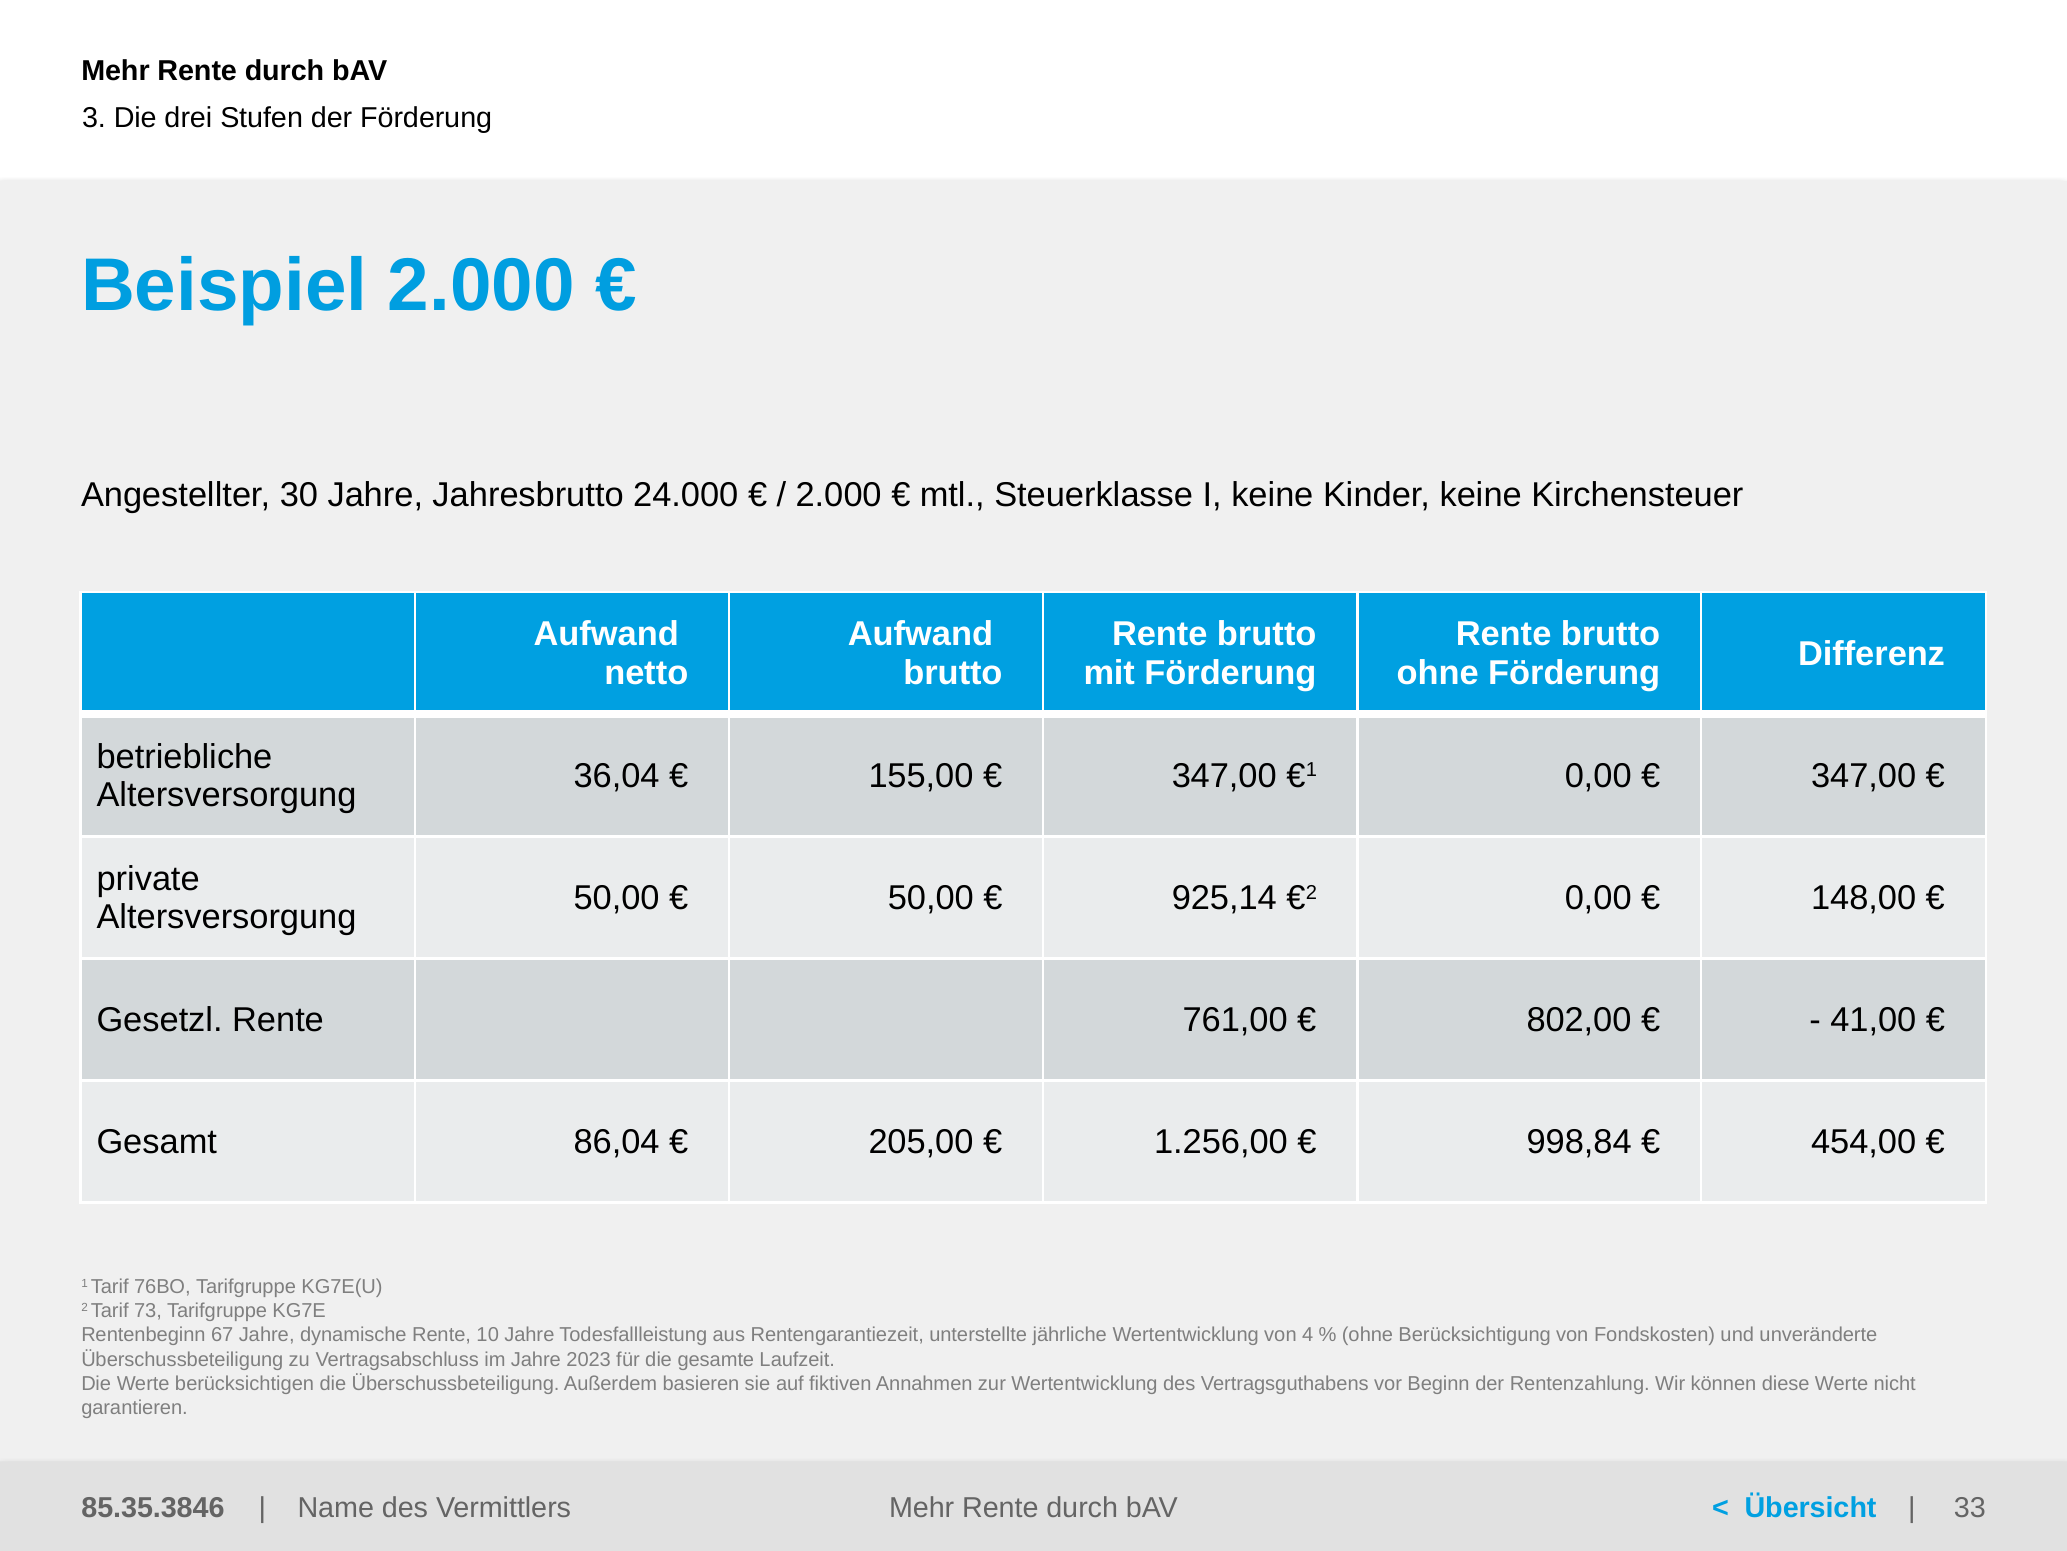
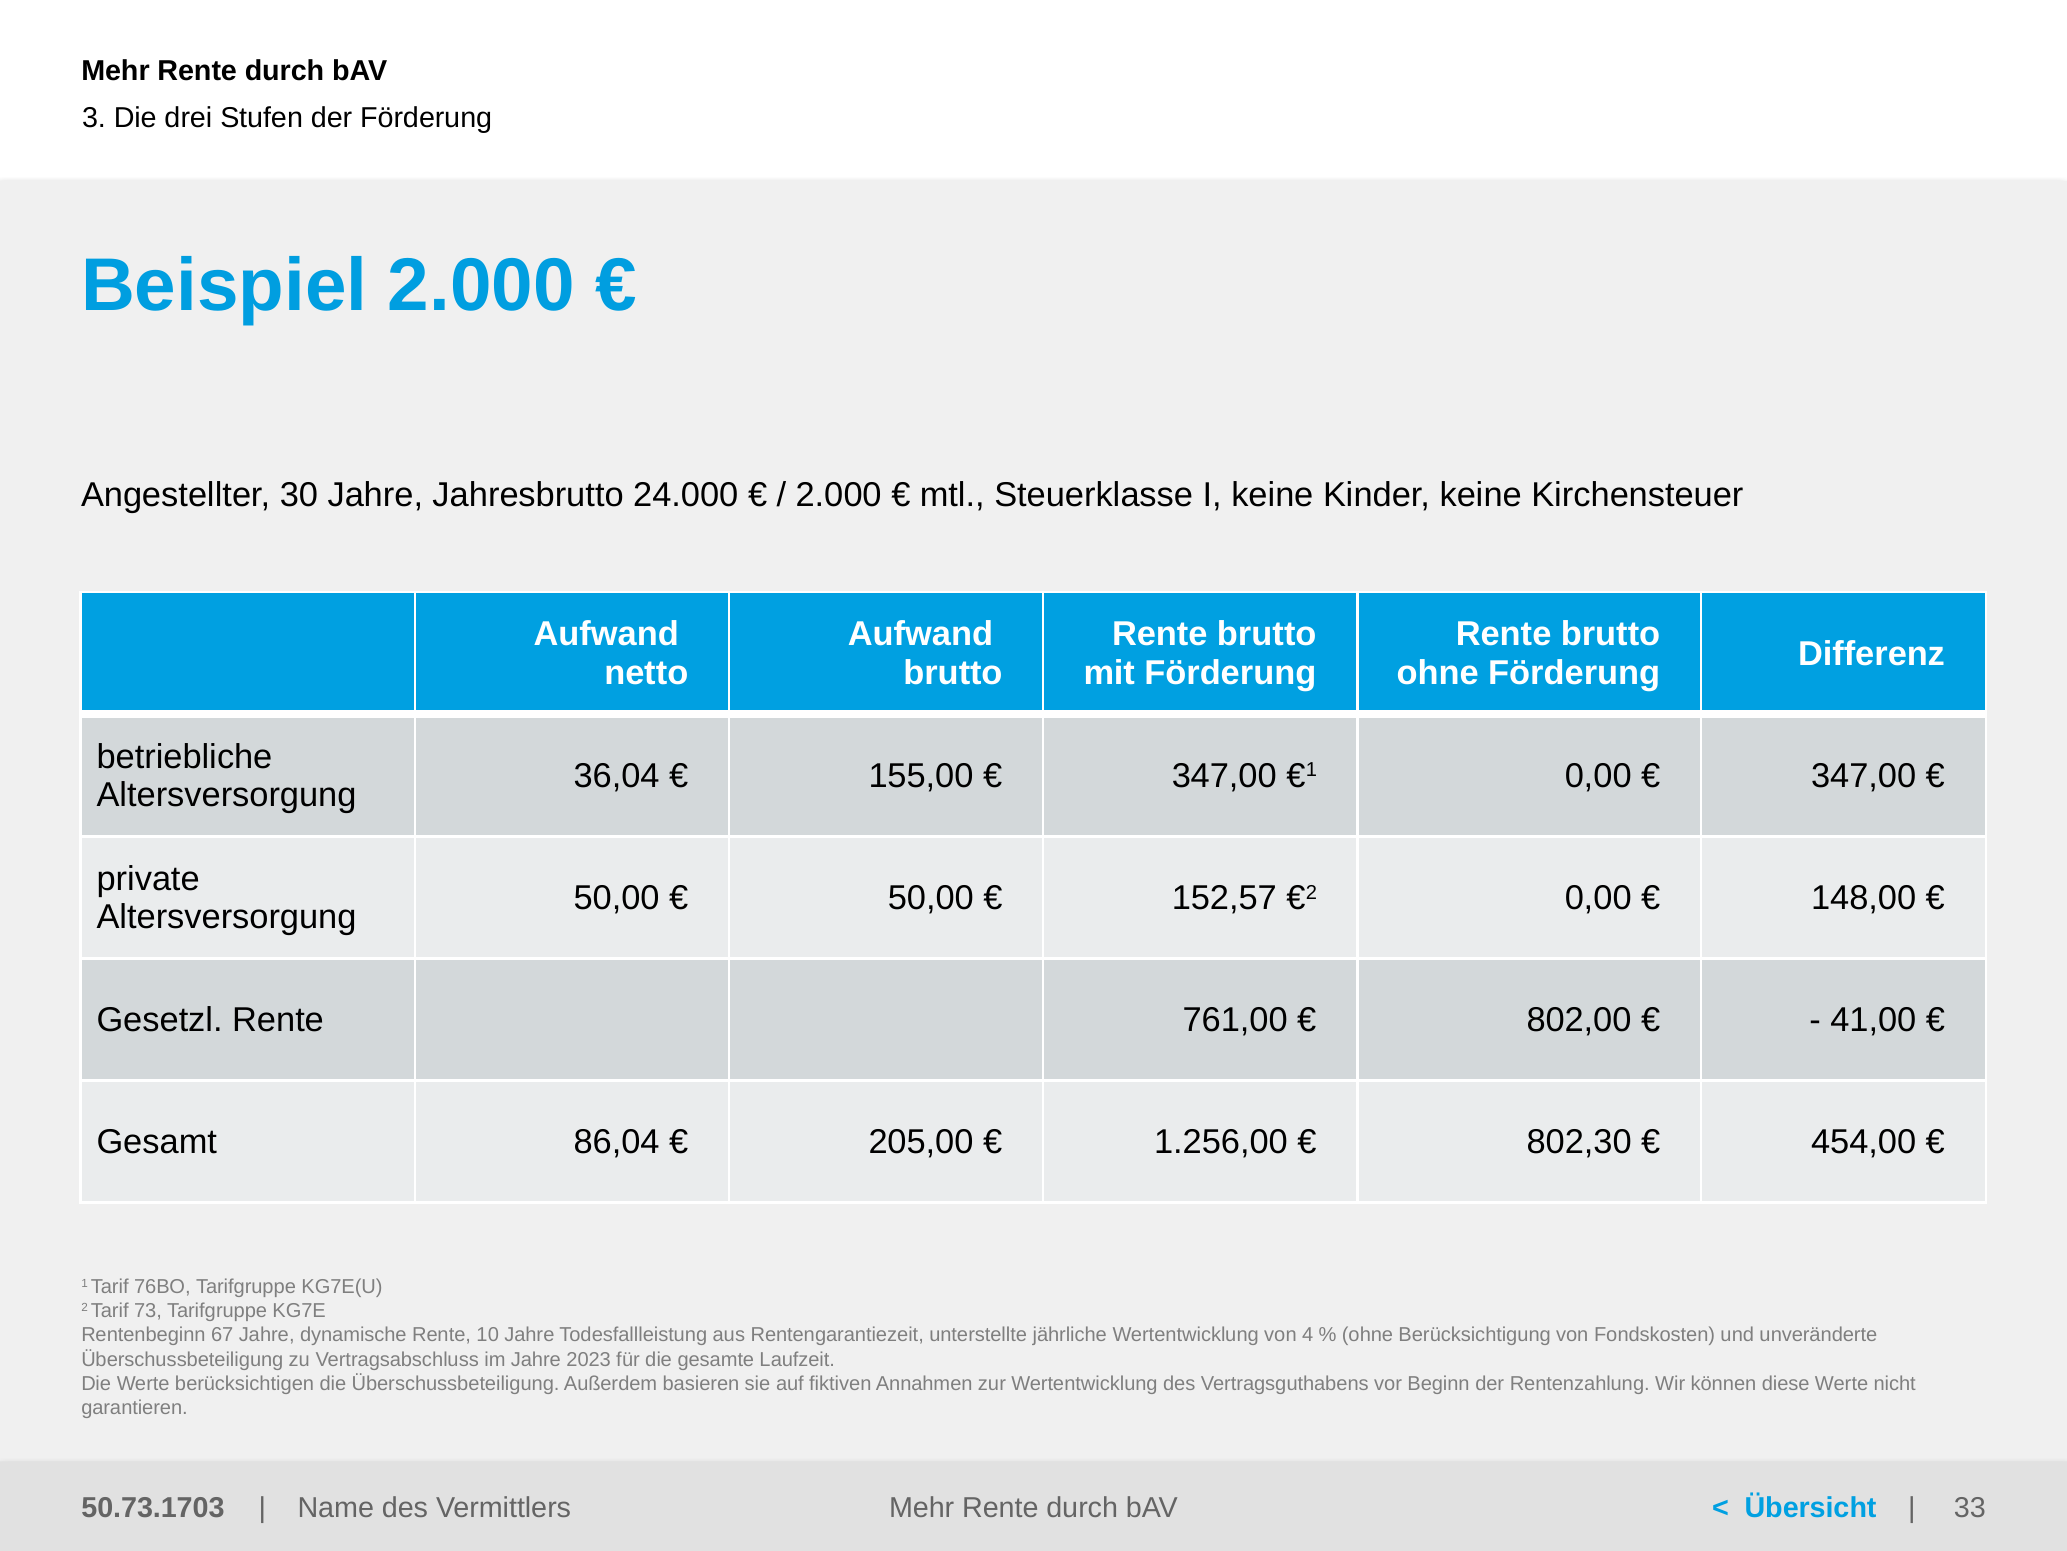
925,14: 925,14 -> 152,57
998,84: 998,84 -> 802,30
85.35.3846: 85.35.3846 -> 50.73.1703
